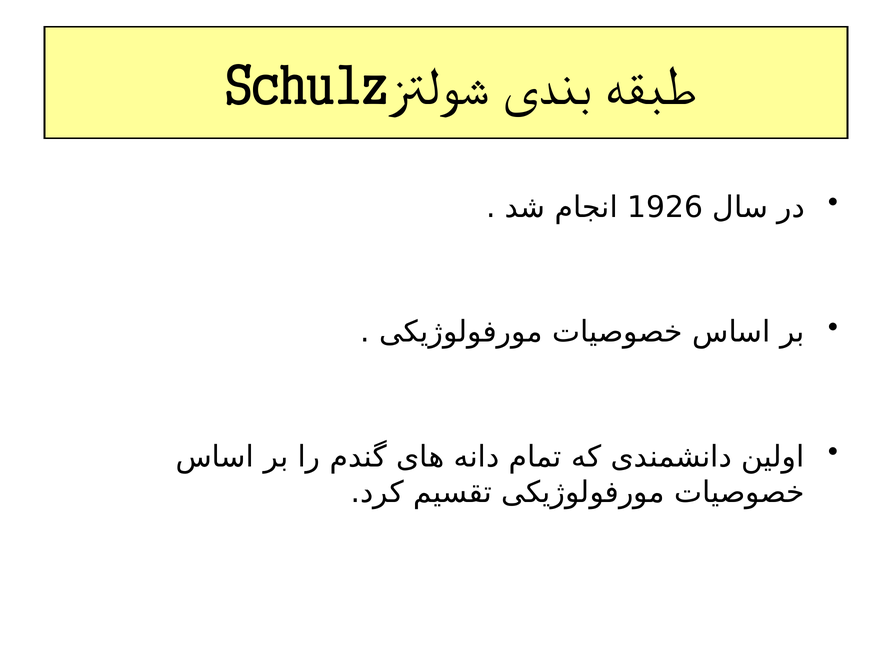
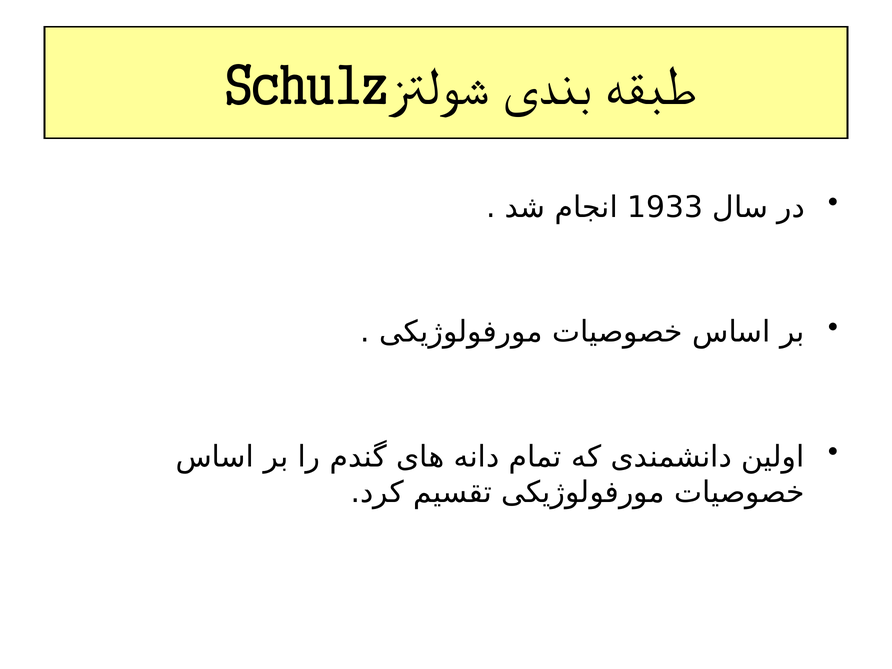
1926: 1926 -> 1933
